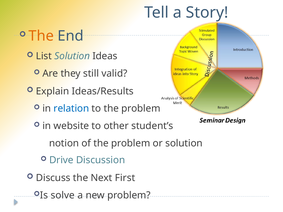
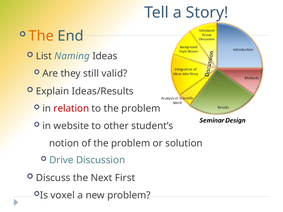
List Solution: Solution -> Naming
relation colour: blue -> red
solve: solve -> voxel
